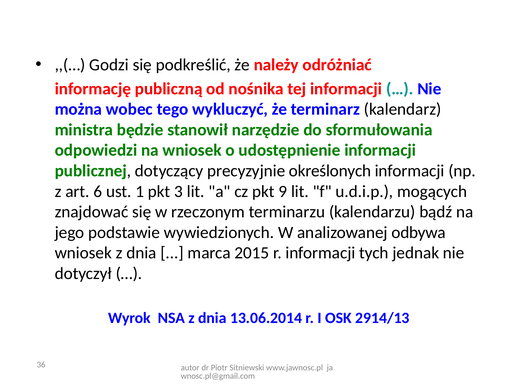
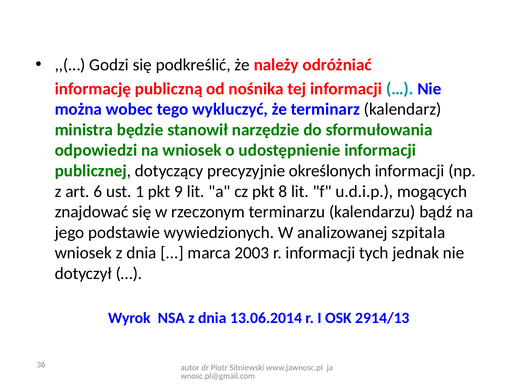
3: 3 -> 9
9: 9 -> 8
odbywa: odbywa -> szpitala
2015: 2015 -> 2003
